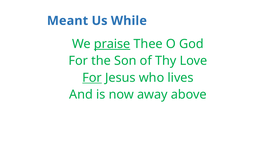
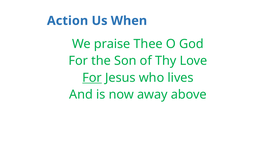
Meant: Meant -> Action
While: While -> When
praise underline: present -> none
